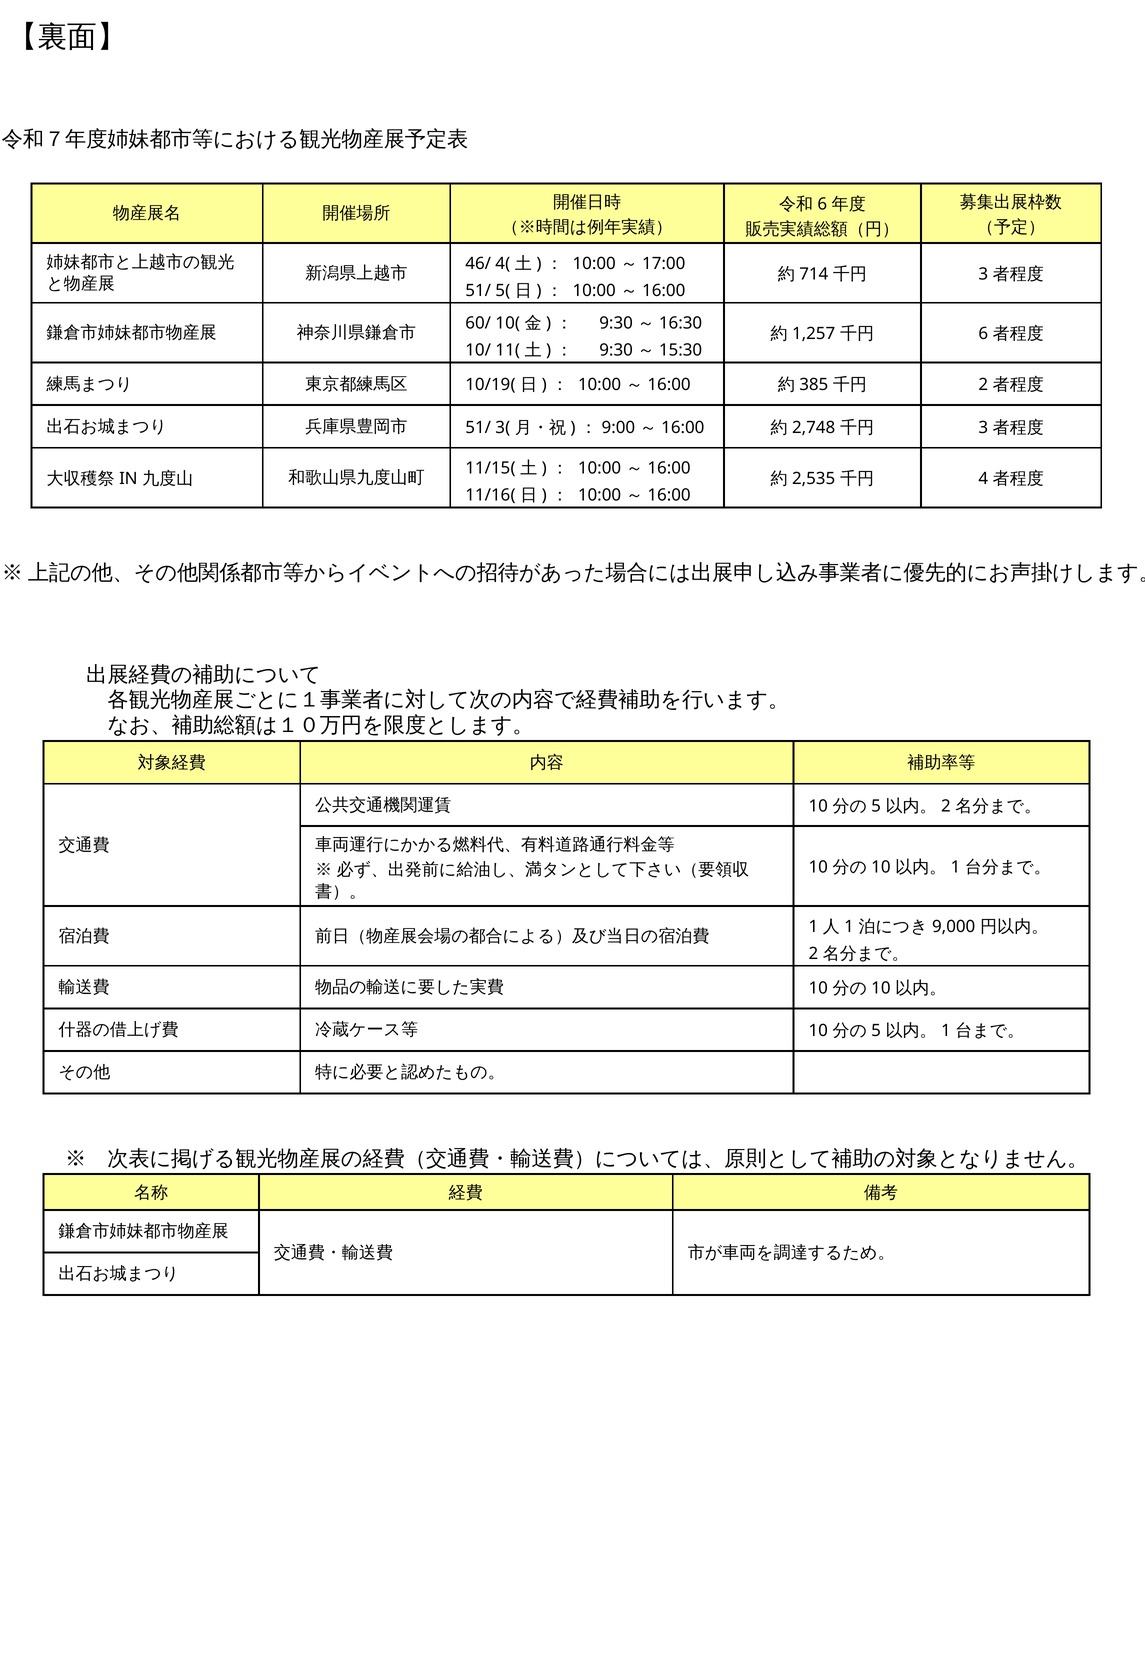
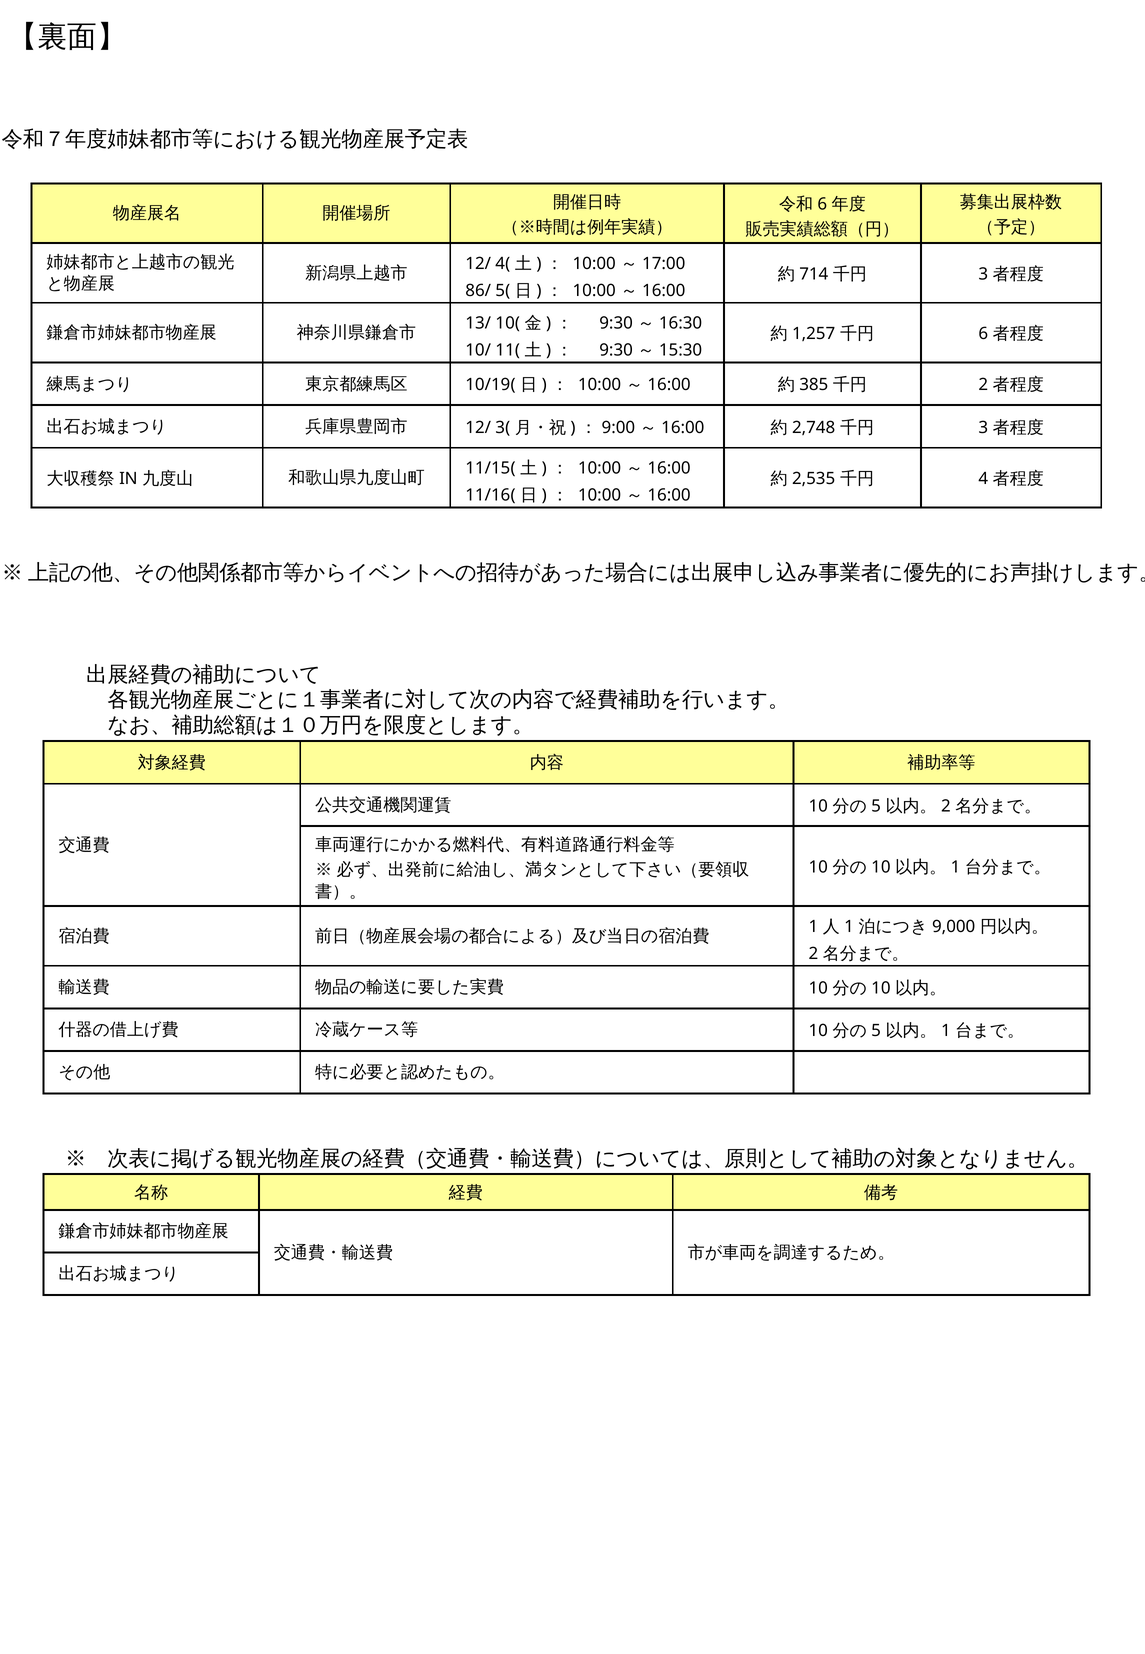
46/ at (478, 264): 46/ -> 12/
51/ at (478, 290): 51/ -> 86/
60/: 60/ -> 13/
51/ at (478, 427): 51/ -> 12/
